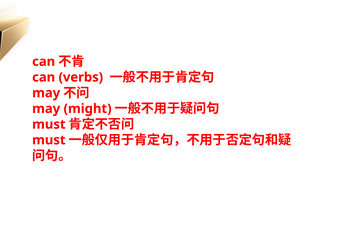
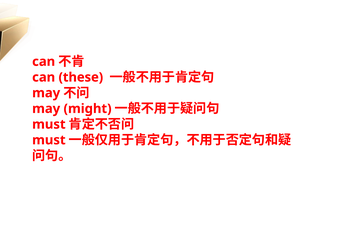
verbs: verbs -> these
